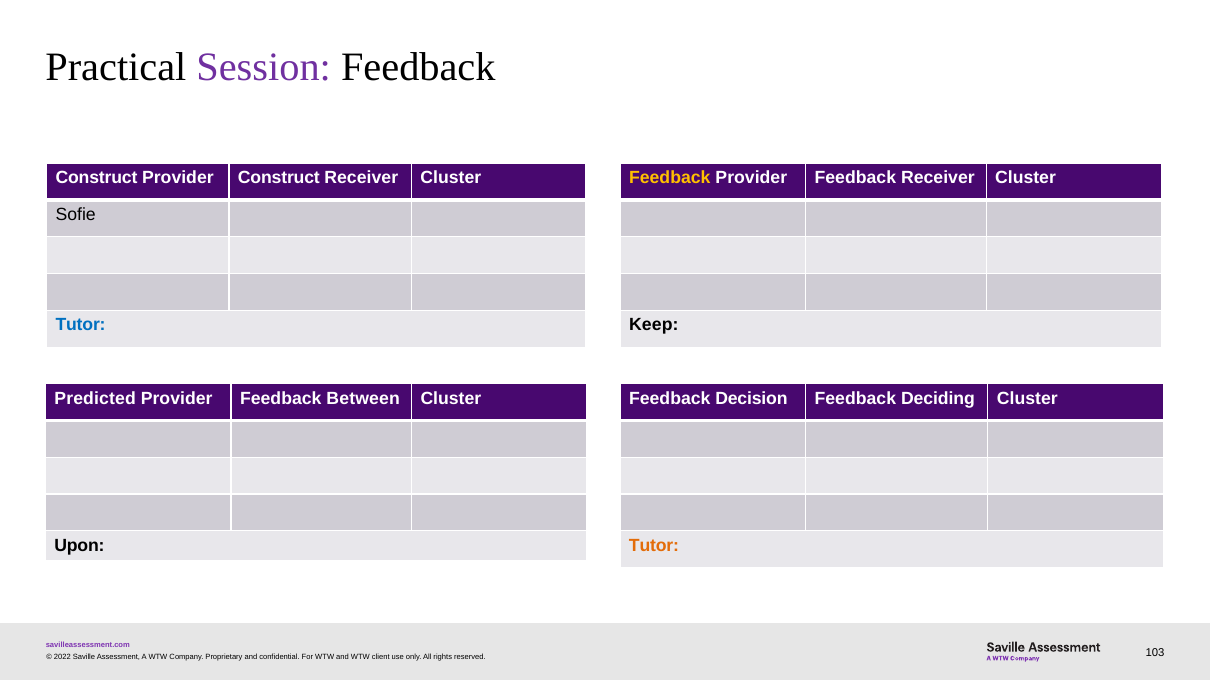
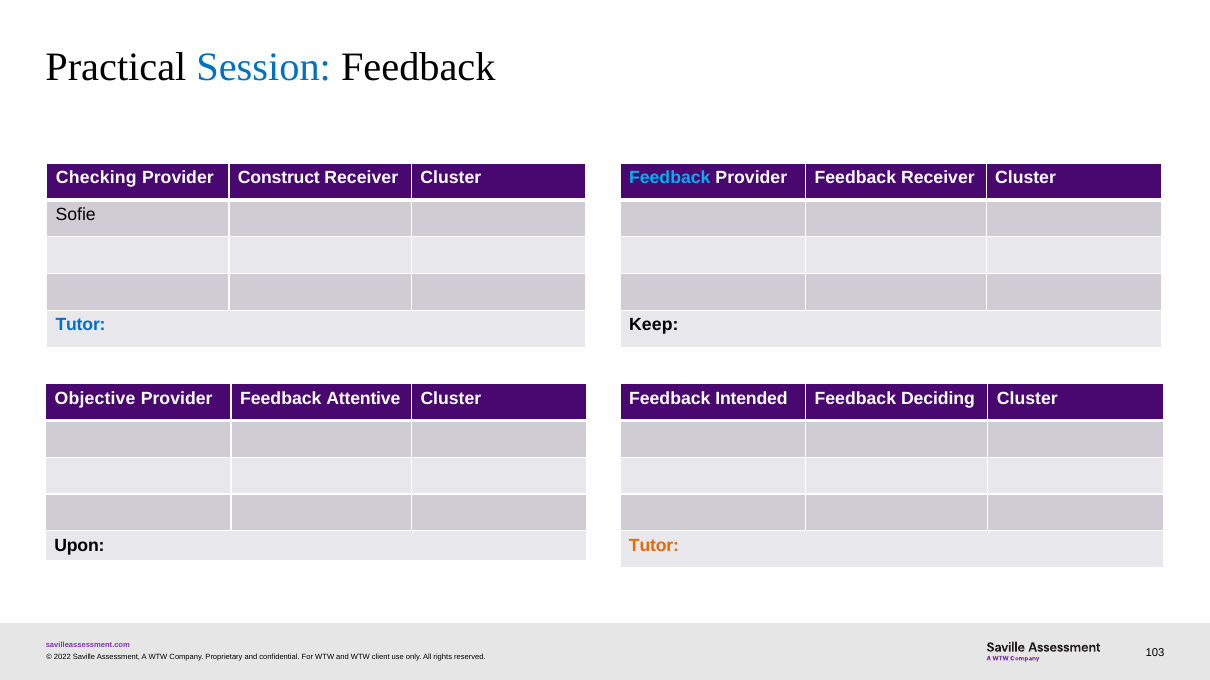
Session colour: purple -> blue
Construct at (96, 178): Construct -> Checking
Feedback at (670, 178) colour: yellow -> light blue
Predicted: Predicted -> Objective
Between: Between -> Attentive
Decision: Decision -> Intended
